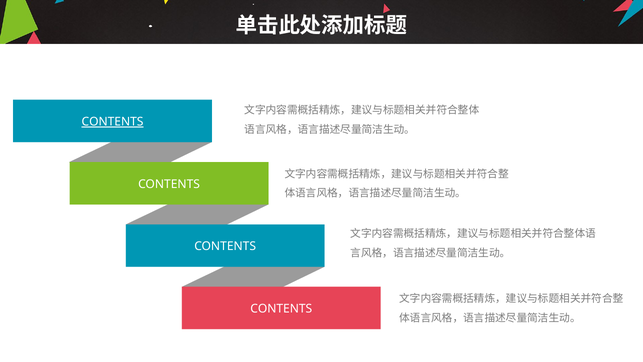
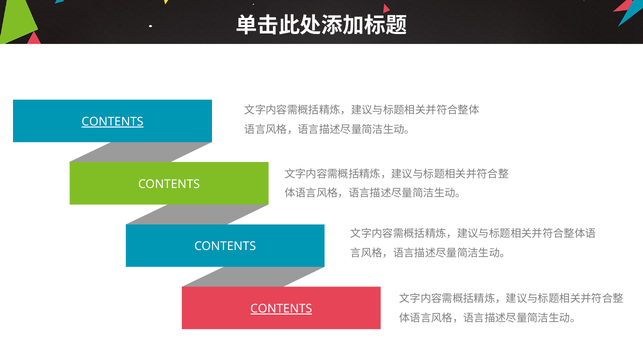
CONTENTS at (281, 309) underline: none -> present
